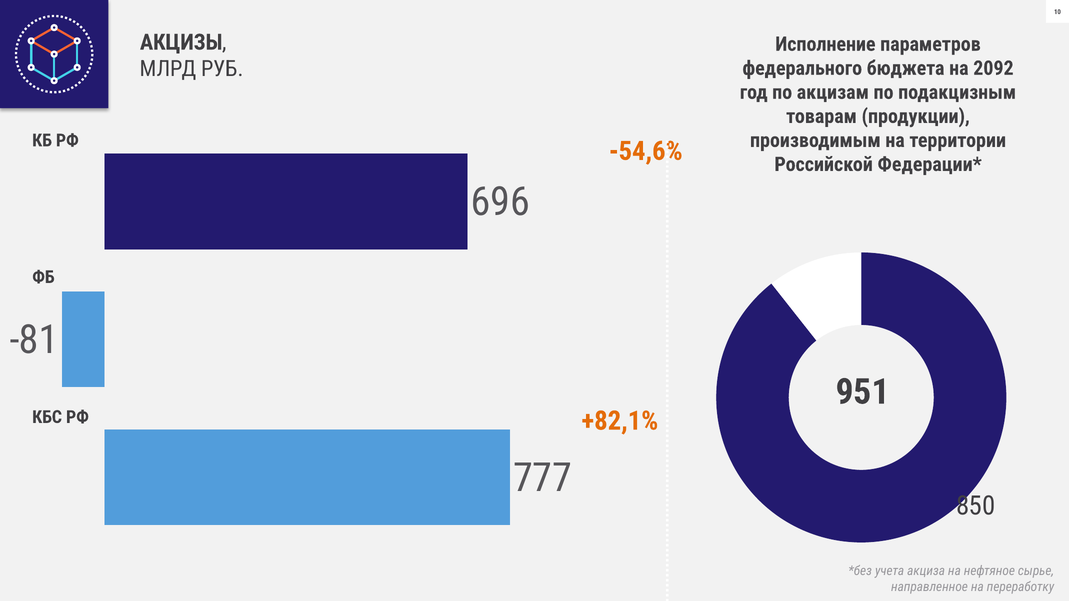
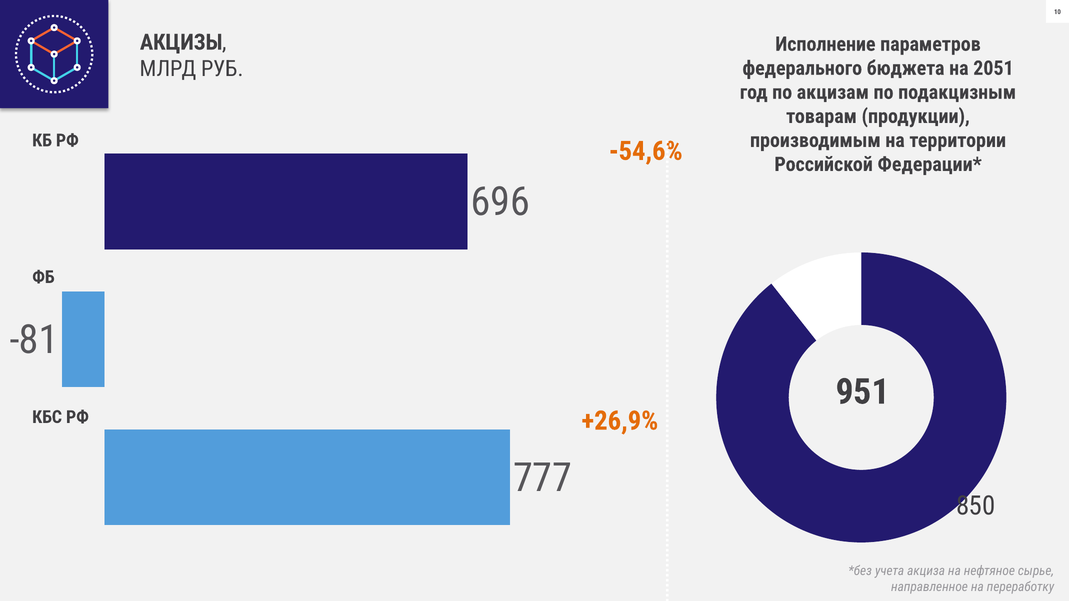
2092: 2092 -> 2051
+82,1%: +82,1% -> +26,9%
